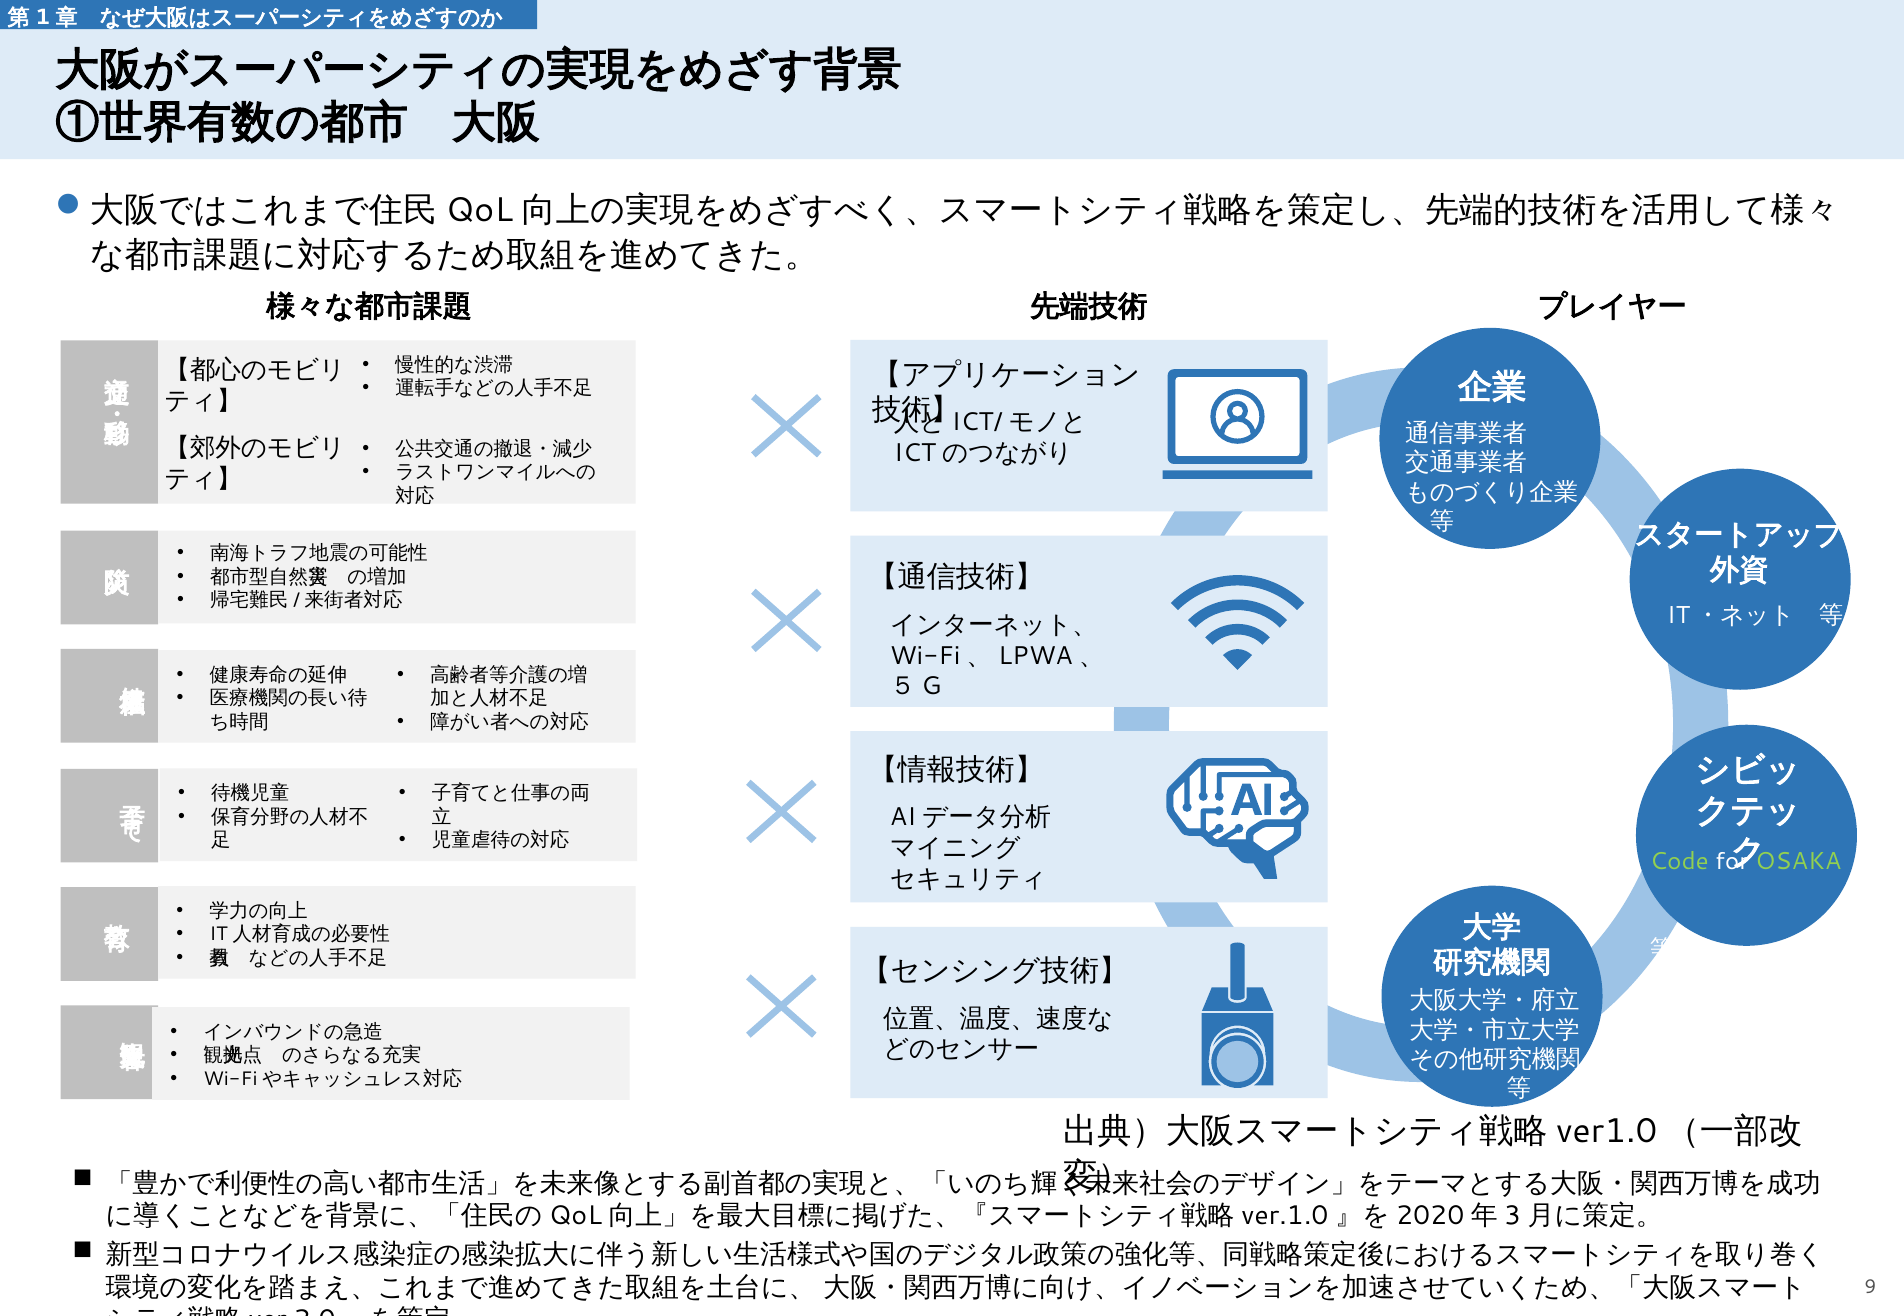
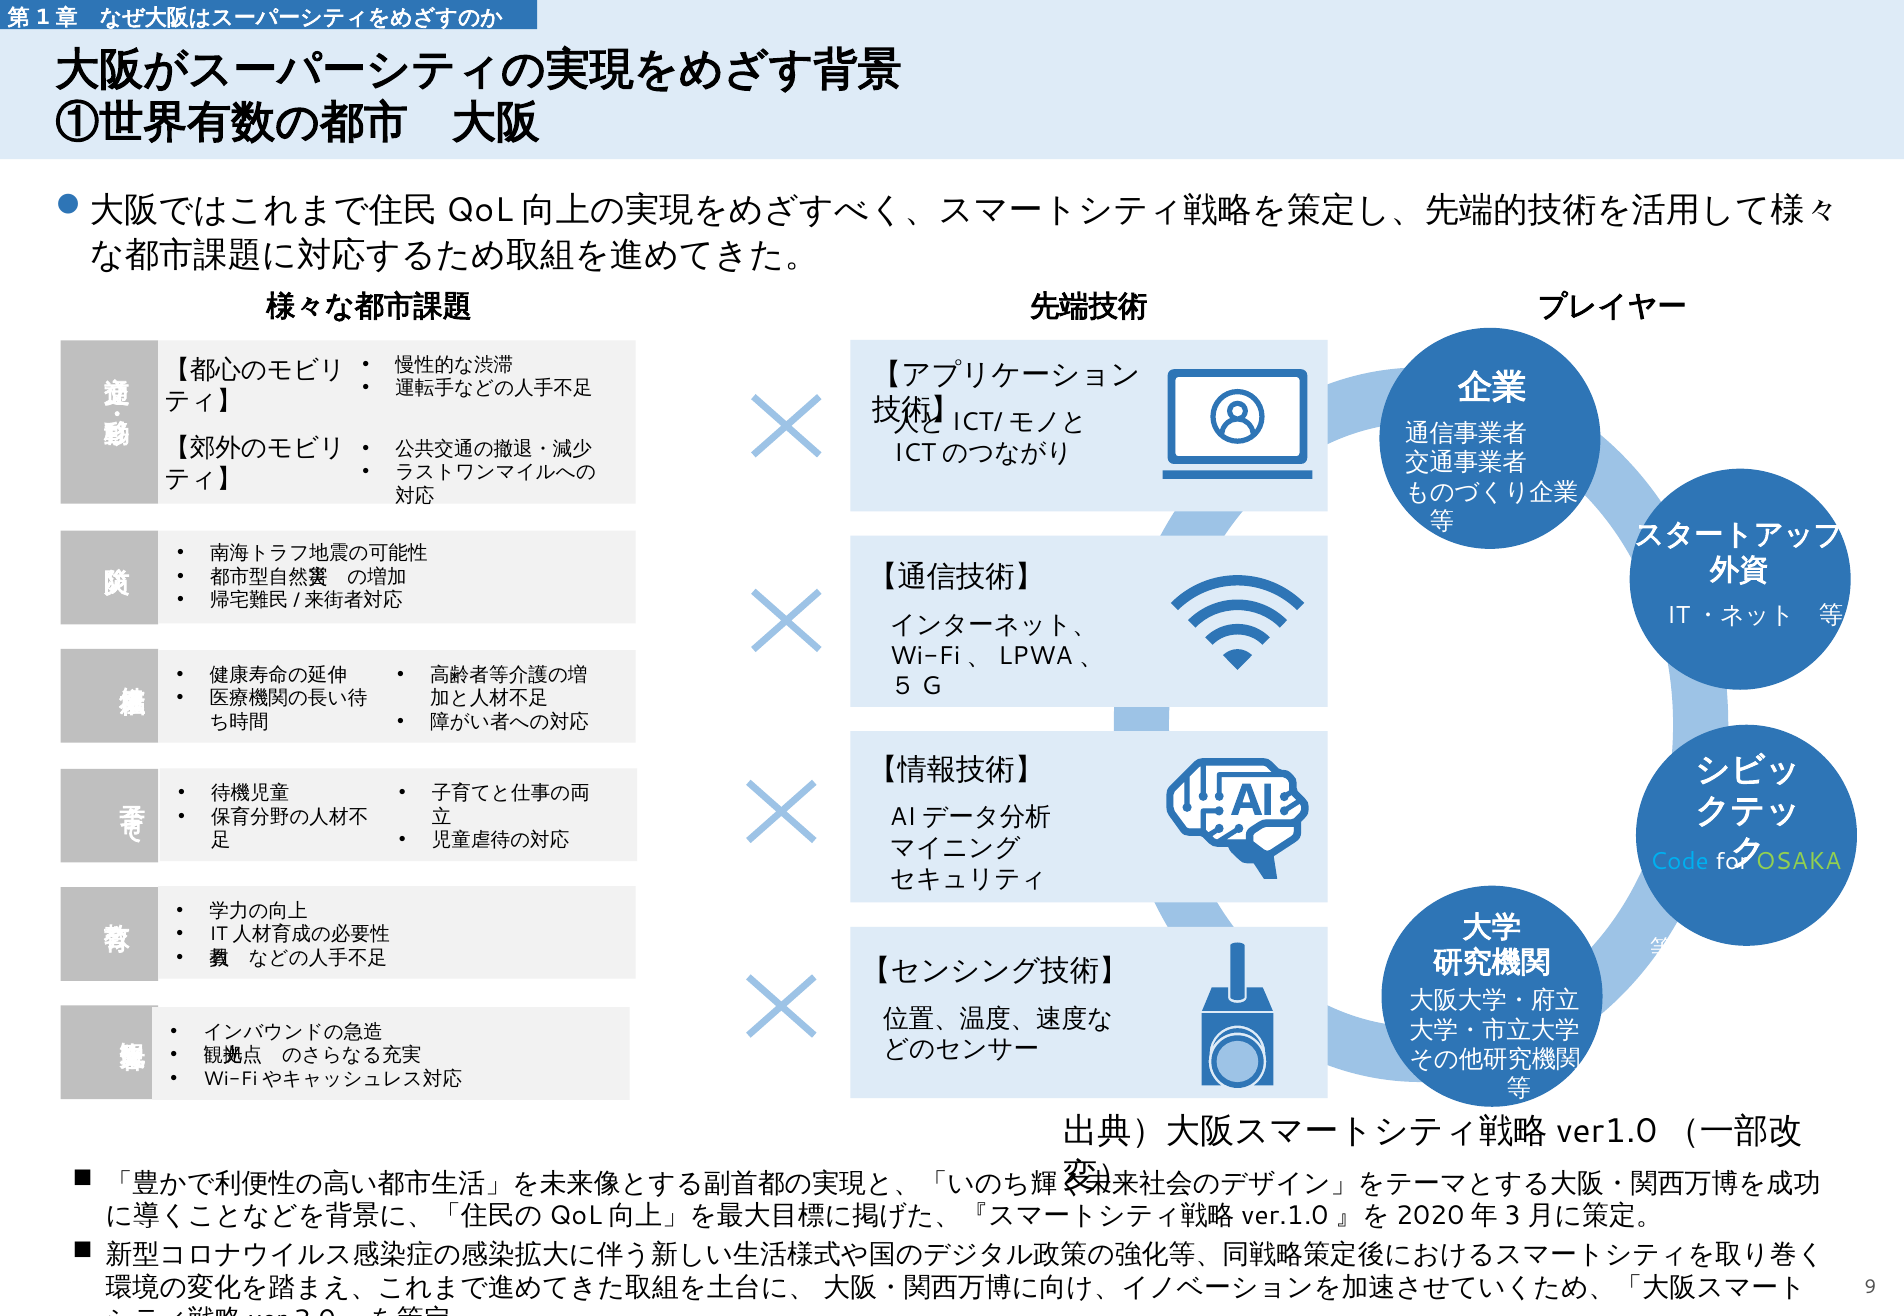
Code colour: light green -> light blue
